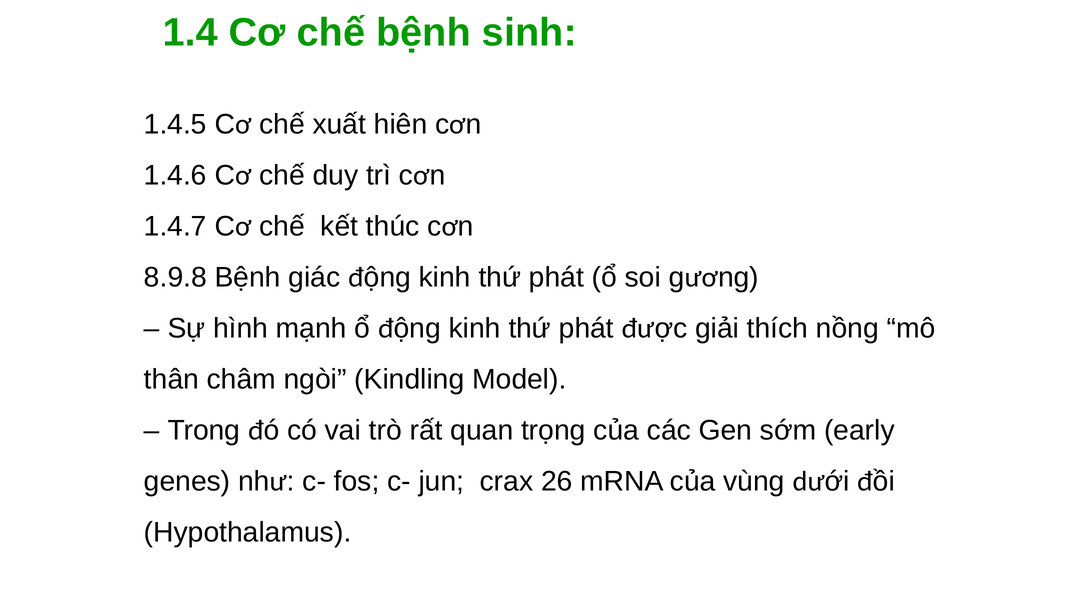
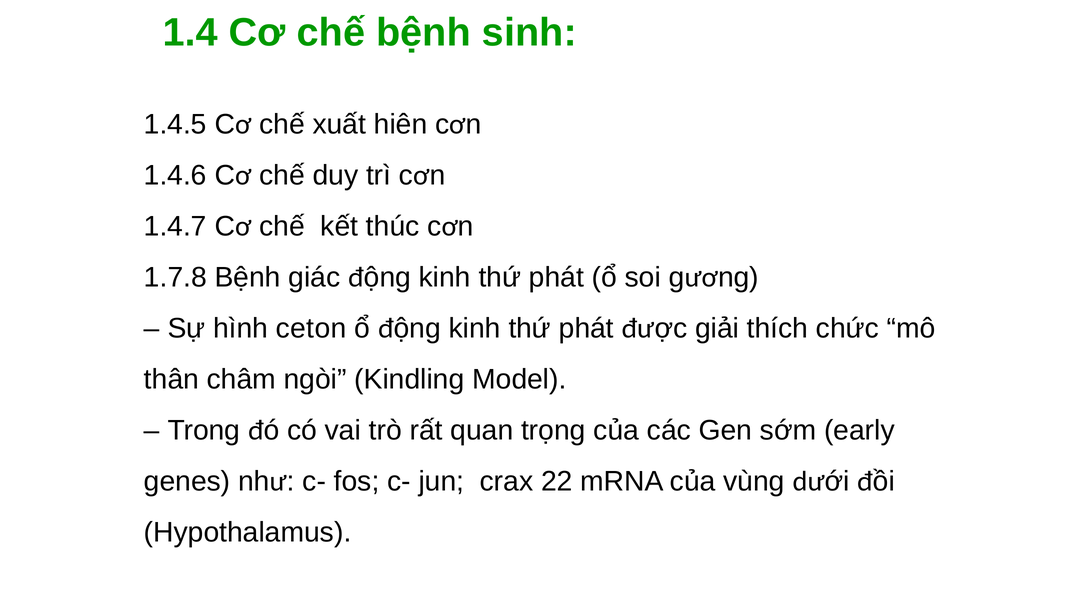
8.9.8: 8.9.8 -> 1.7.8
mạnh: mạnh -> ceton
thích nồng: nồng -> chức
26: 26 -> 22
